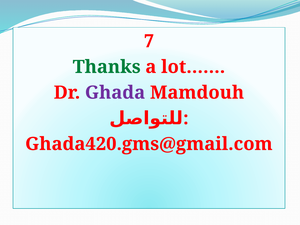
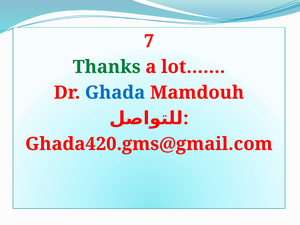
Ghada colour: purple -> blue
